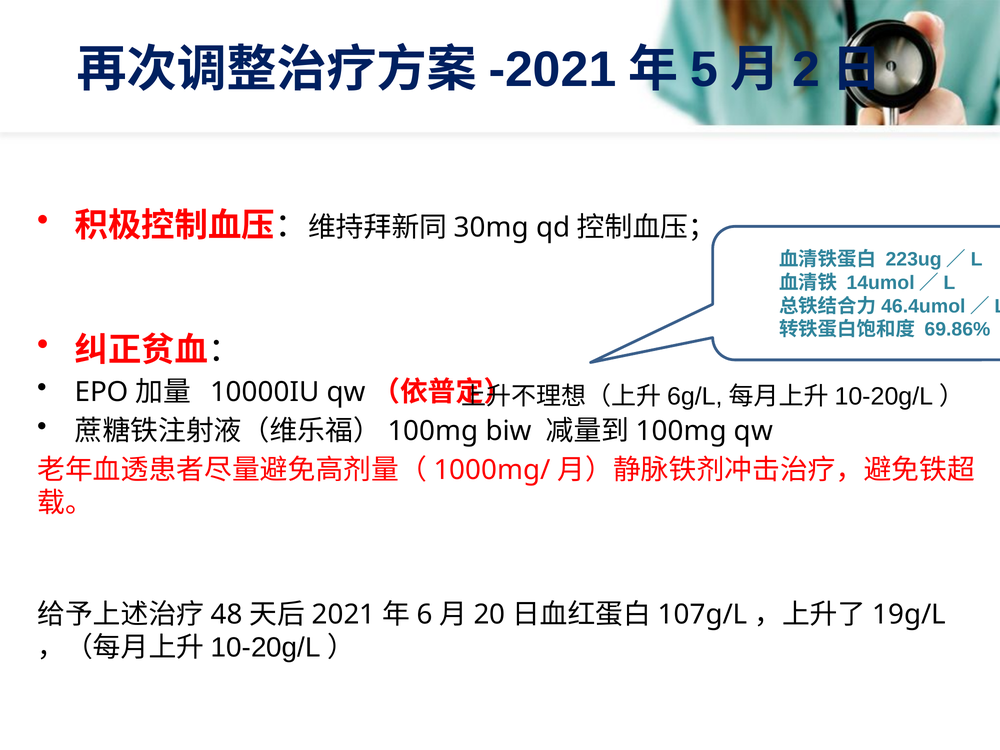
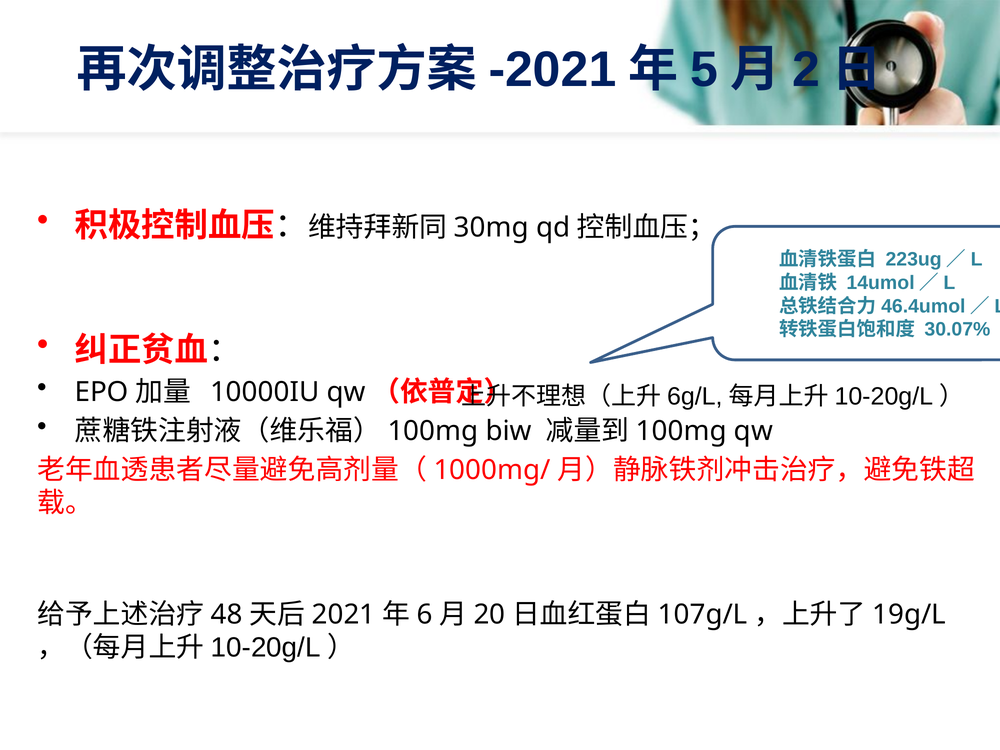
69.86%: 69.86% -> 30.07%
